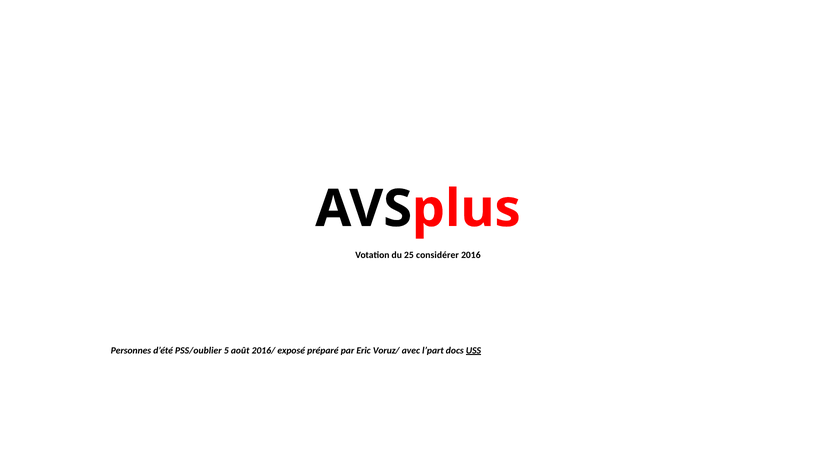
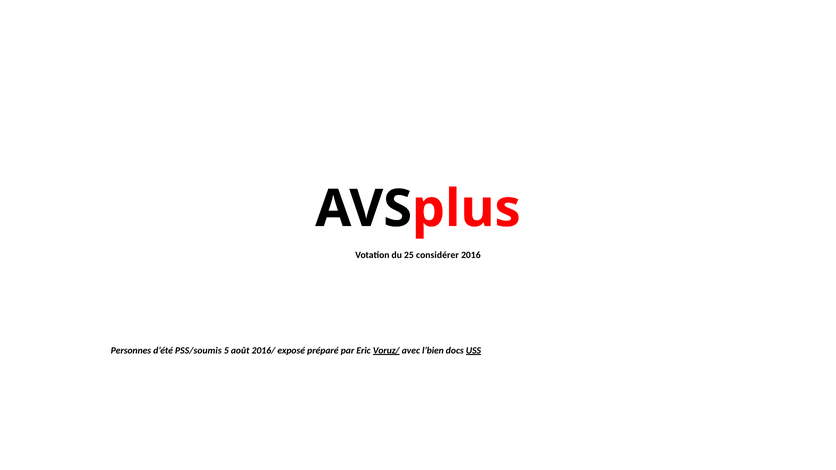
PSS/oublier: PSS/oublier -> PSS/soumis
Voruz/ underline: none -> present
l’part: l’part -> l’bien
